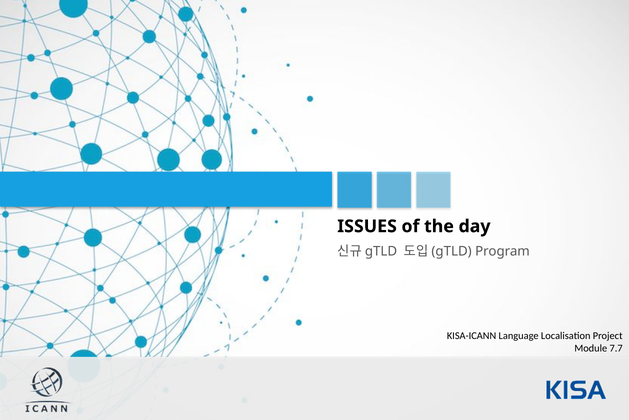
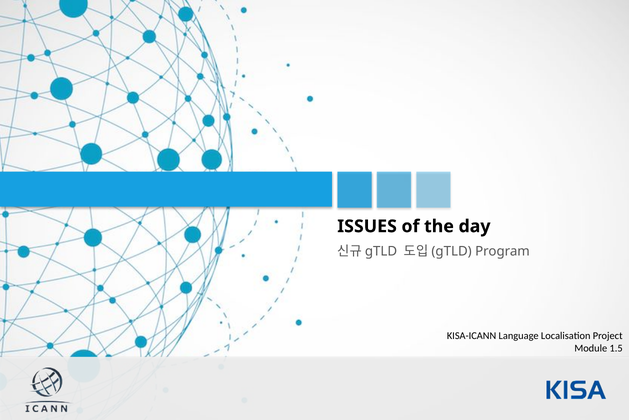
7.7: 7.7 -> 1.5
